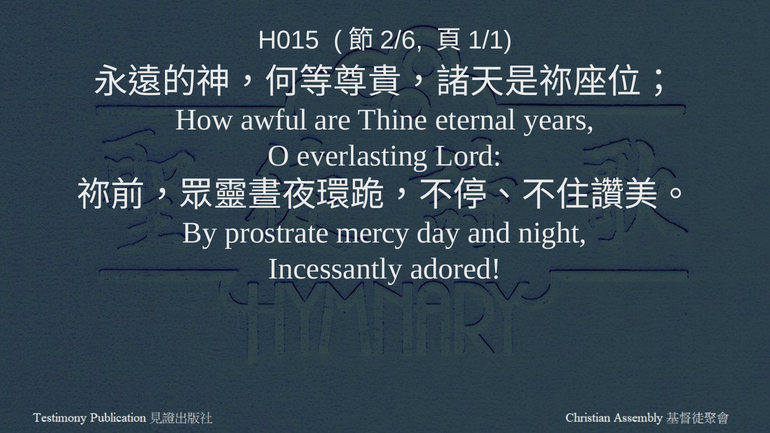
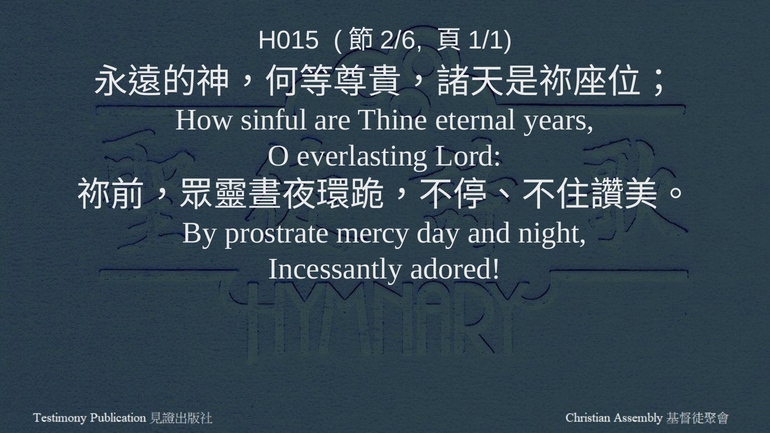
awful: awful -> sinful
